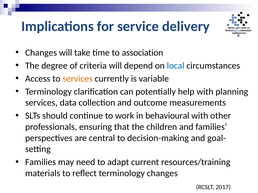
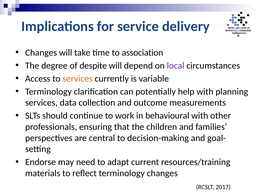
criteria: criteria -> despite
local colour: blue -> purple
Families at (41, 163): Families -> Endorse
